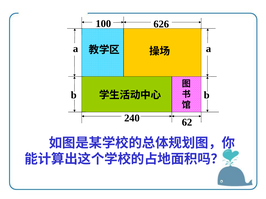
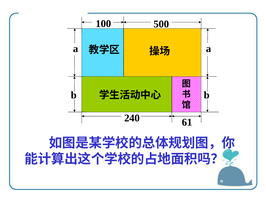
626: 626 -> 500
62: 62 -> 61
